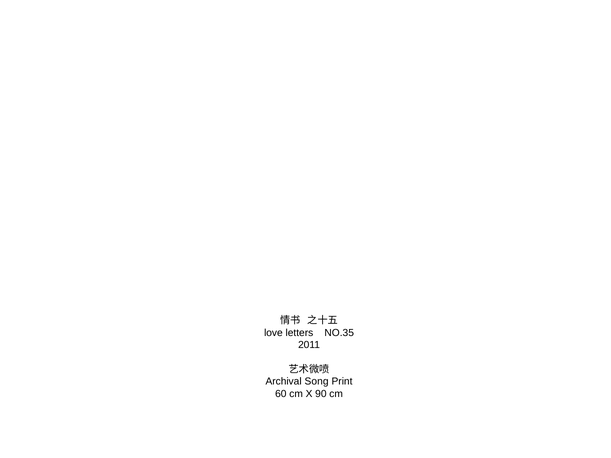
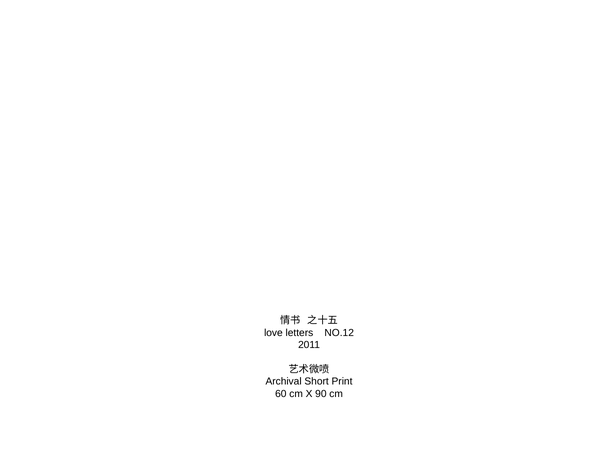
NO.35: NO.35 -> NO.12
Song: Song -> Short
